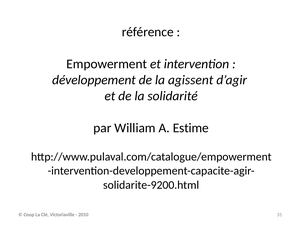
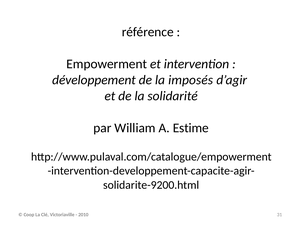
agissent: agissent -> imposés
